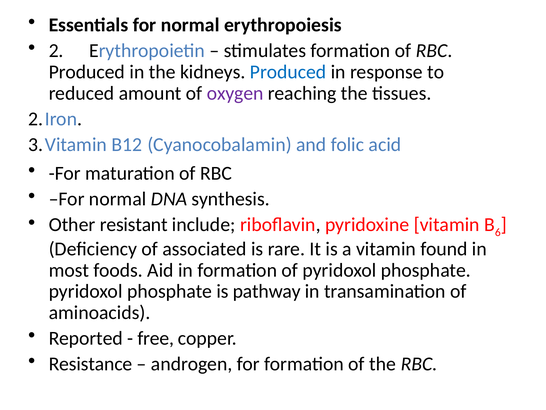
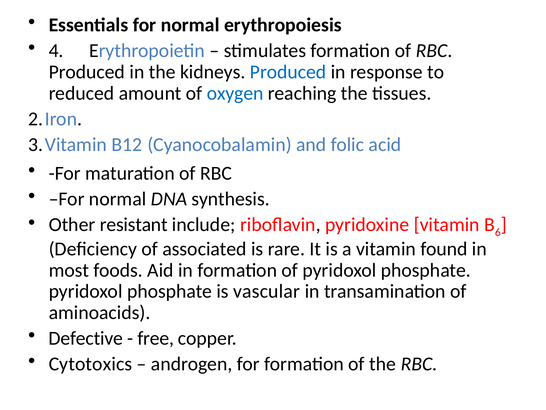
2: 2 -> 4
oxygen colour: purple -> blue
pathway: pathway -> vascular
Reported: Reported -> Defective
Resistance: Resistance -> Cytotoxics
